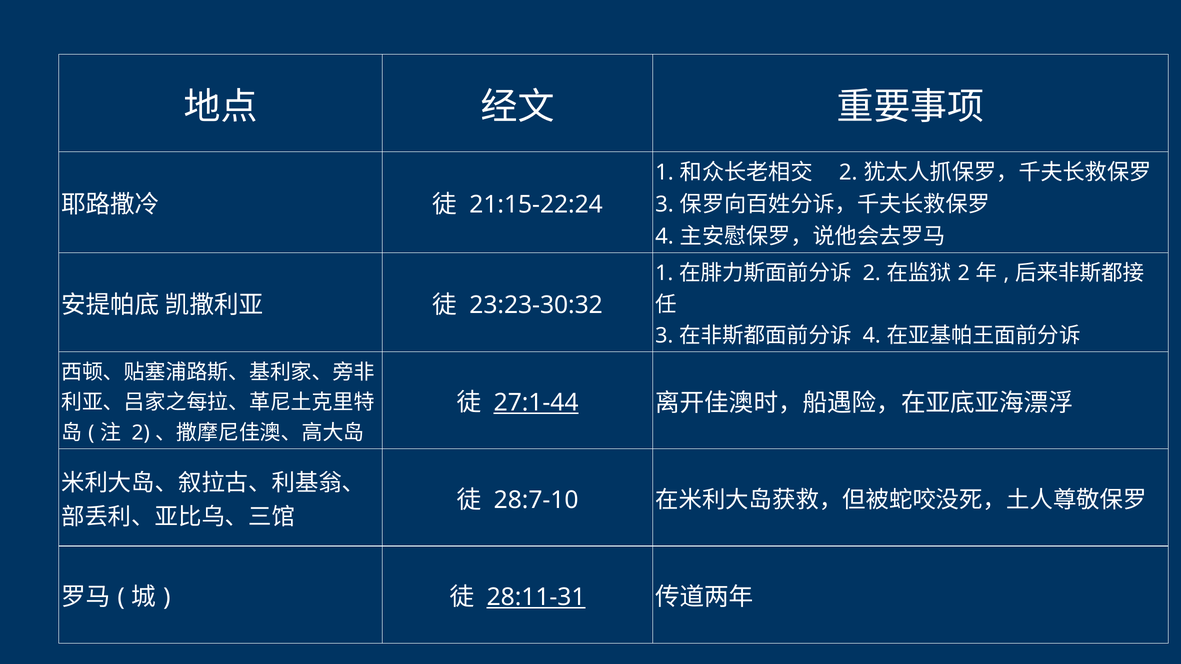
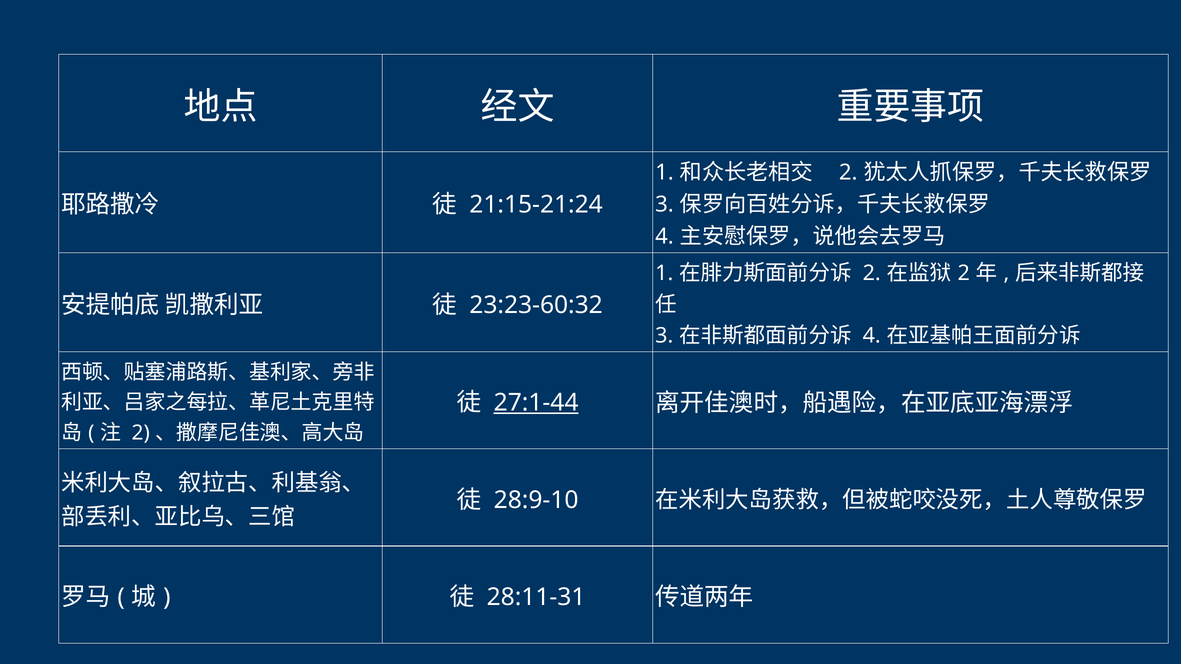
21:15-22:24: 21:15-22:24 -> 21:15-21:24
23:23-30:32: 23:23-30:32 -> 23:23-60:32
28:7-10: 28:7-10 -> 28:9-10
28:11-31 underline: present -> none
